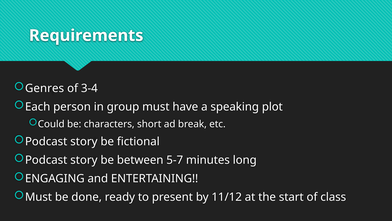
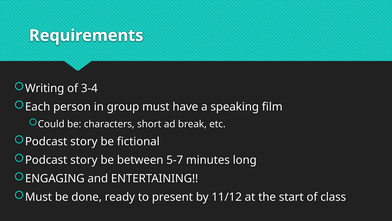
Genres: Genres -> Writing
plot: plot -> film
